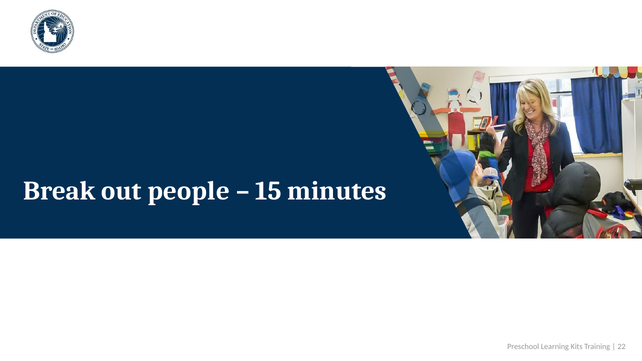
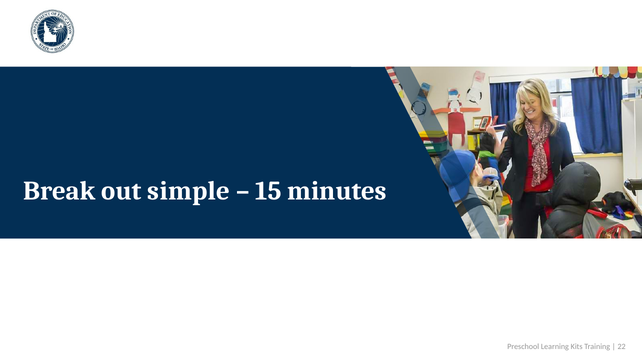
people: people -> simple
